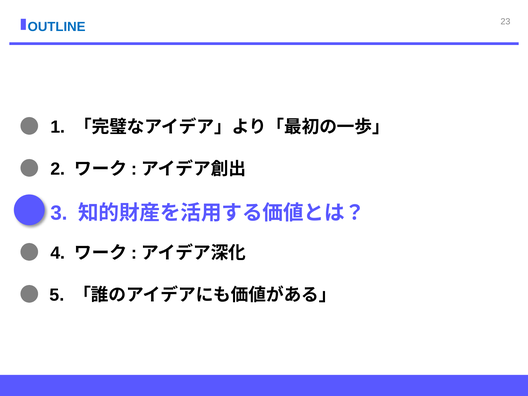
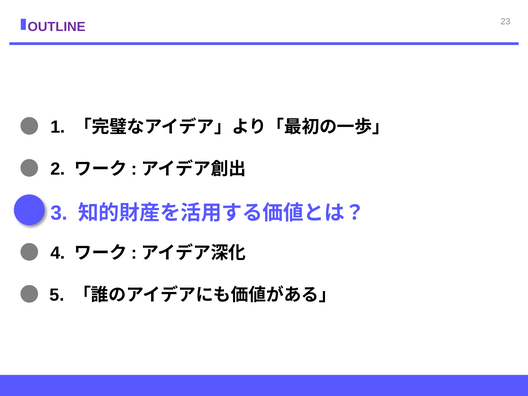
OUTLINE colour: blue -> purple
